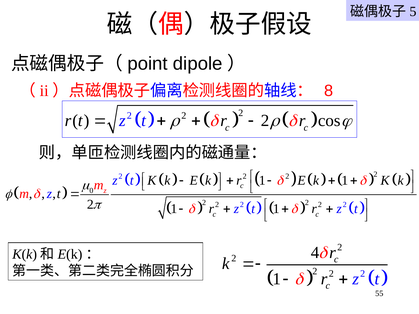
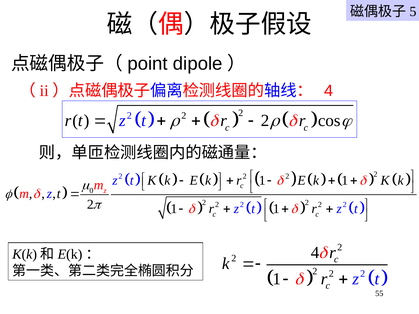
8 at (329, 91): 8 -> 4
